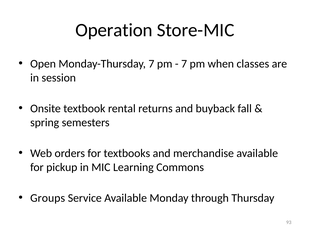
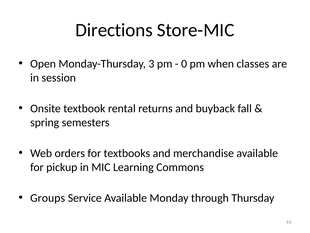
Operation: Operation -> Directions
Monday-Thursday 7: 7 -> 3
7 at (184, 64): 7 -> 0
